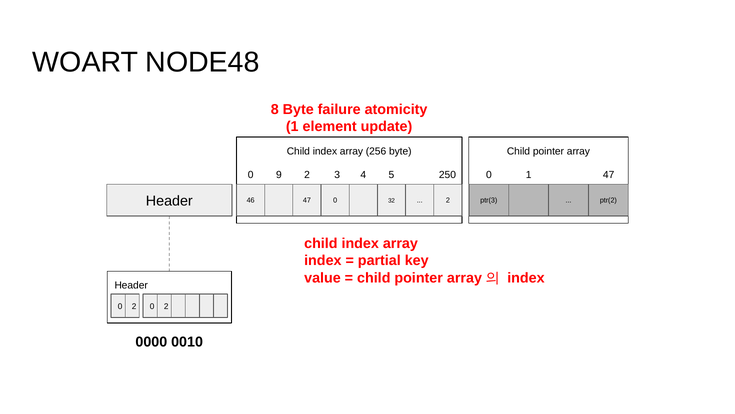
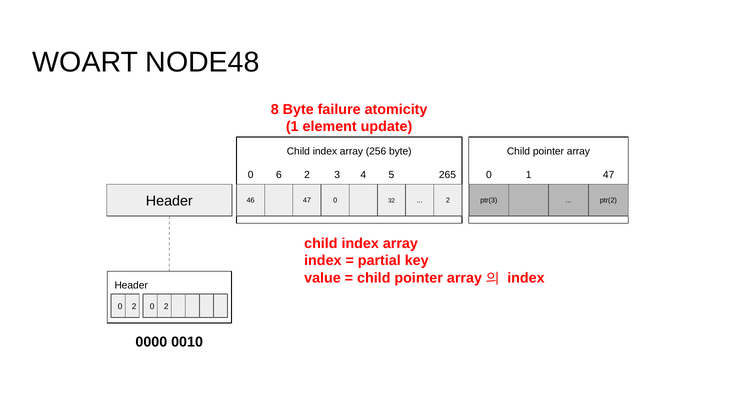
9: 9 -> 6
250: 250 -> 265
